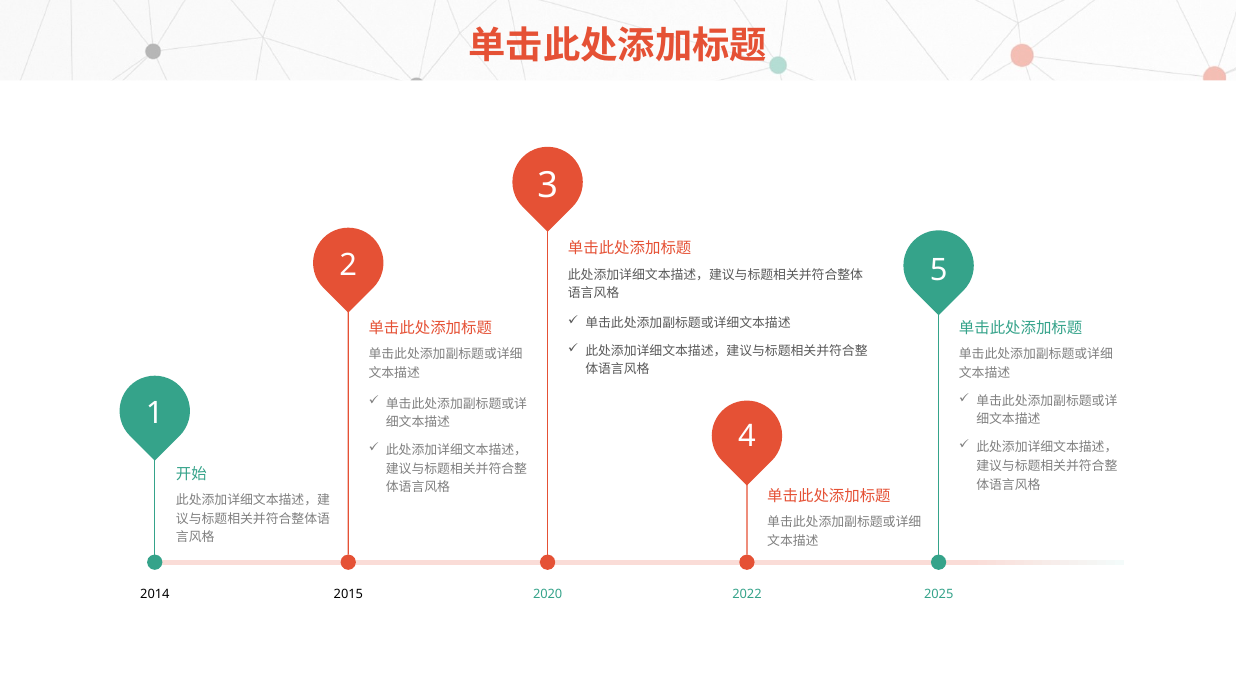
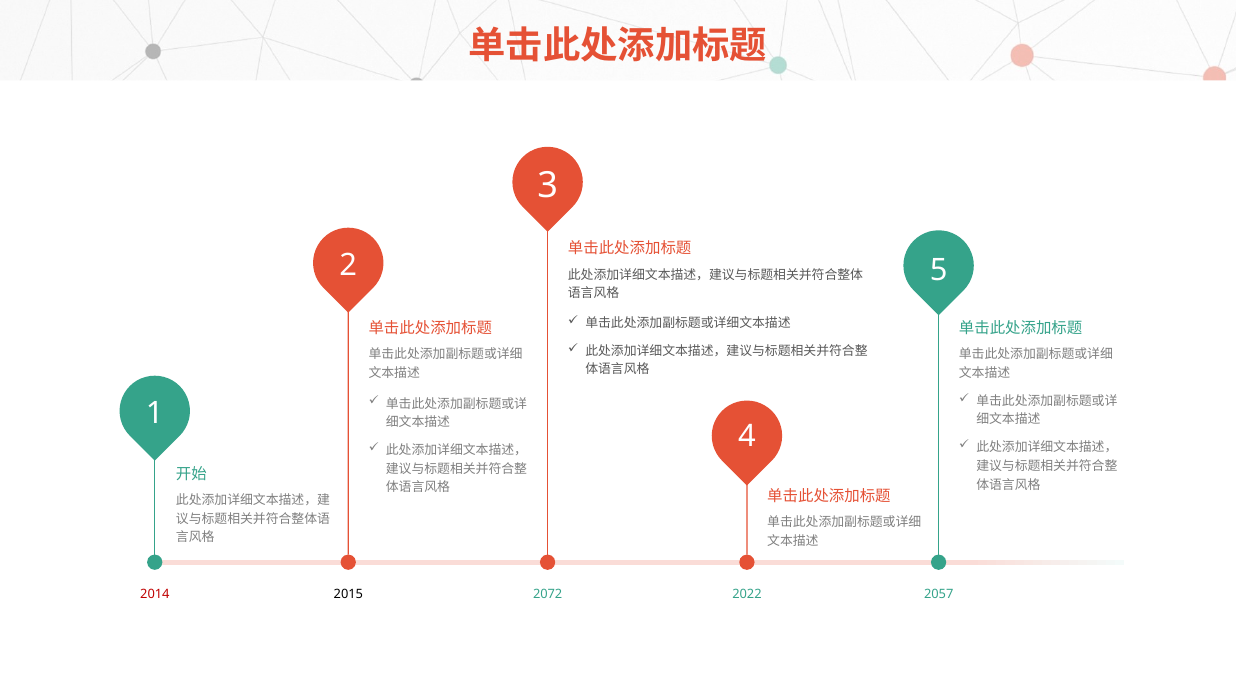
2014 colour: black -> red
2020: 2020 -> 2072
2025: 2025 -> 2057
